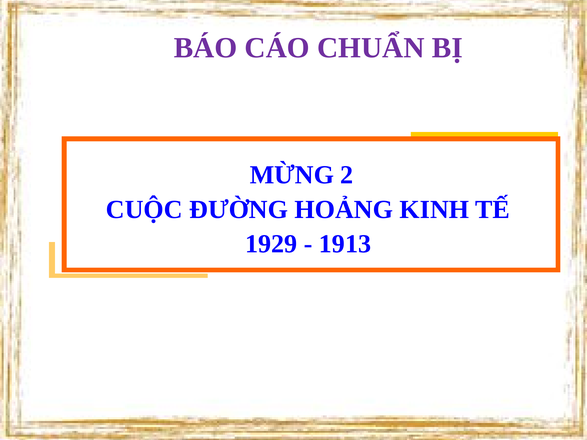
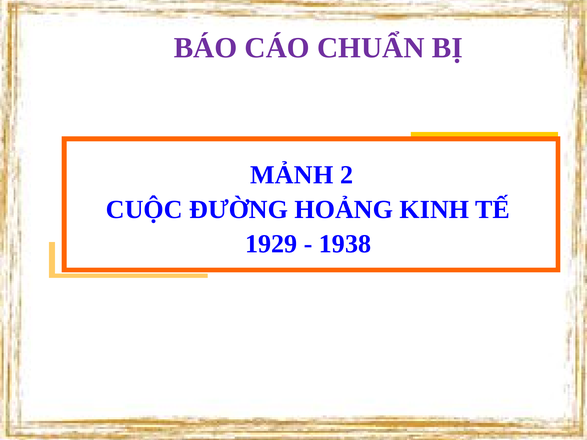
MỪNG: MỪNG -> MẢNH
1913: 1913 -> 1938
